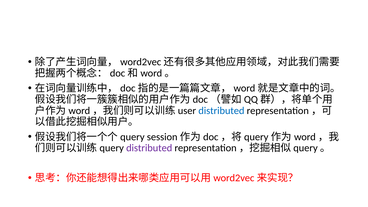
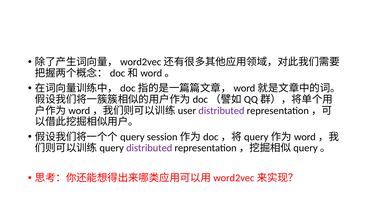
distributed at (221, 111) colour: blue -> purple
